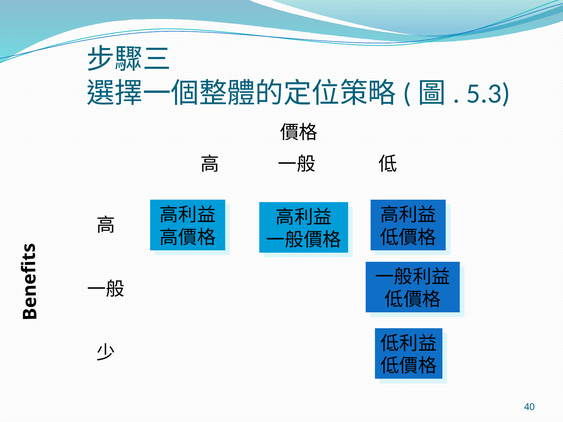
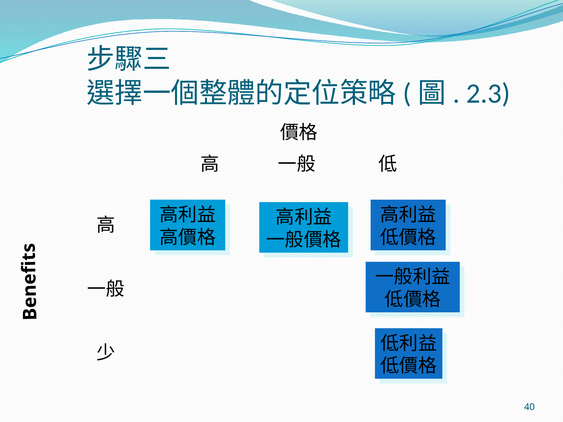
5.3: 5.3 -> 2.3
